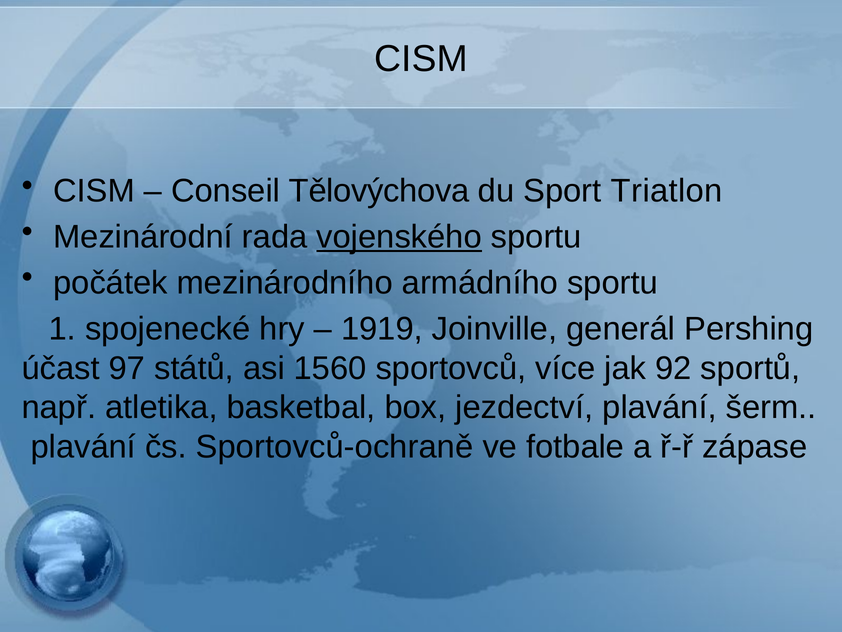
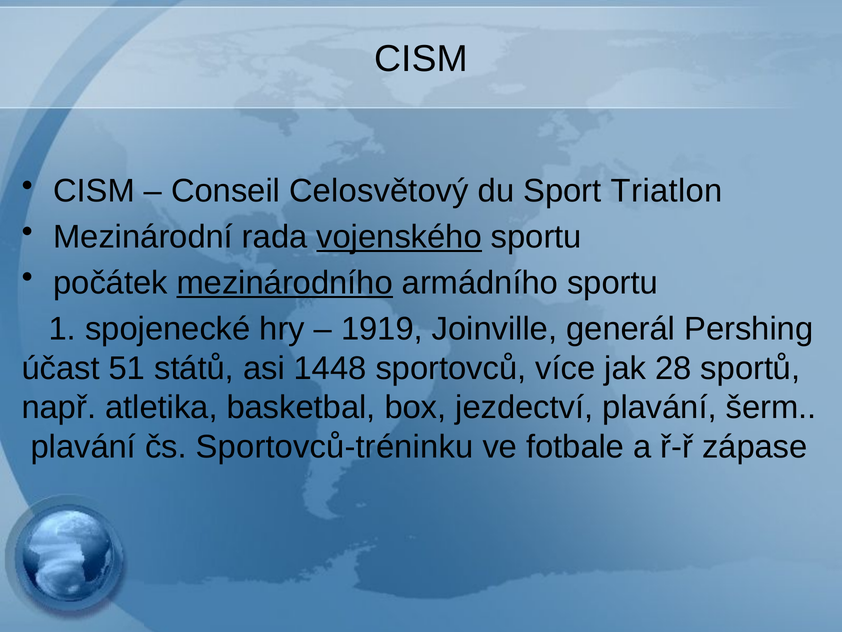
Tělovýchova: Tělovýchova -> Celosvětový
mezinárodního underline: none -> present
97: 97 -> 51
1560: 1560 -> 1448
92: 92 -> 28
Sportovců-ochraně: Sportovců-ochraně -> Sportovců-tréninku
